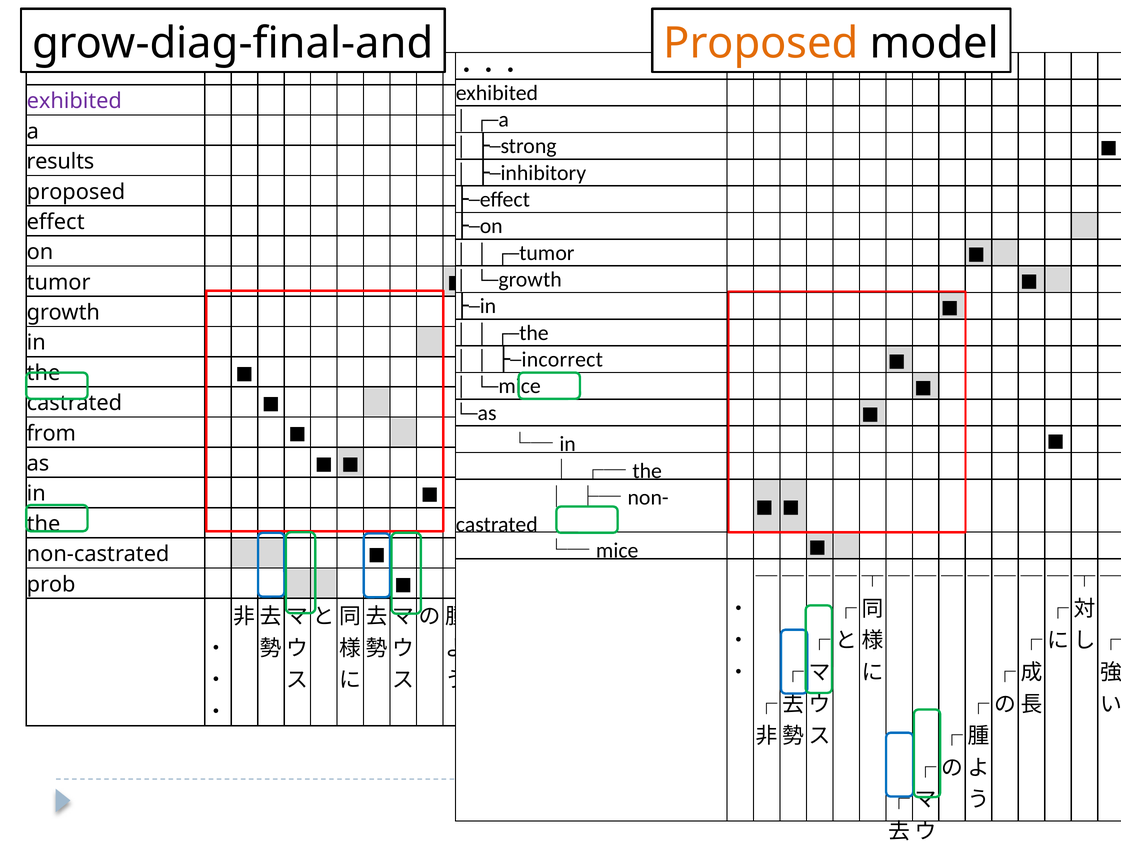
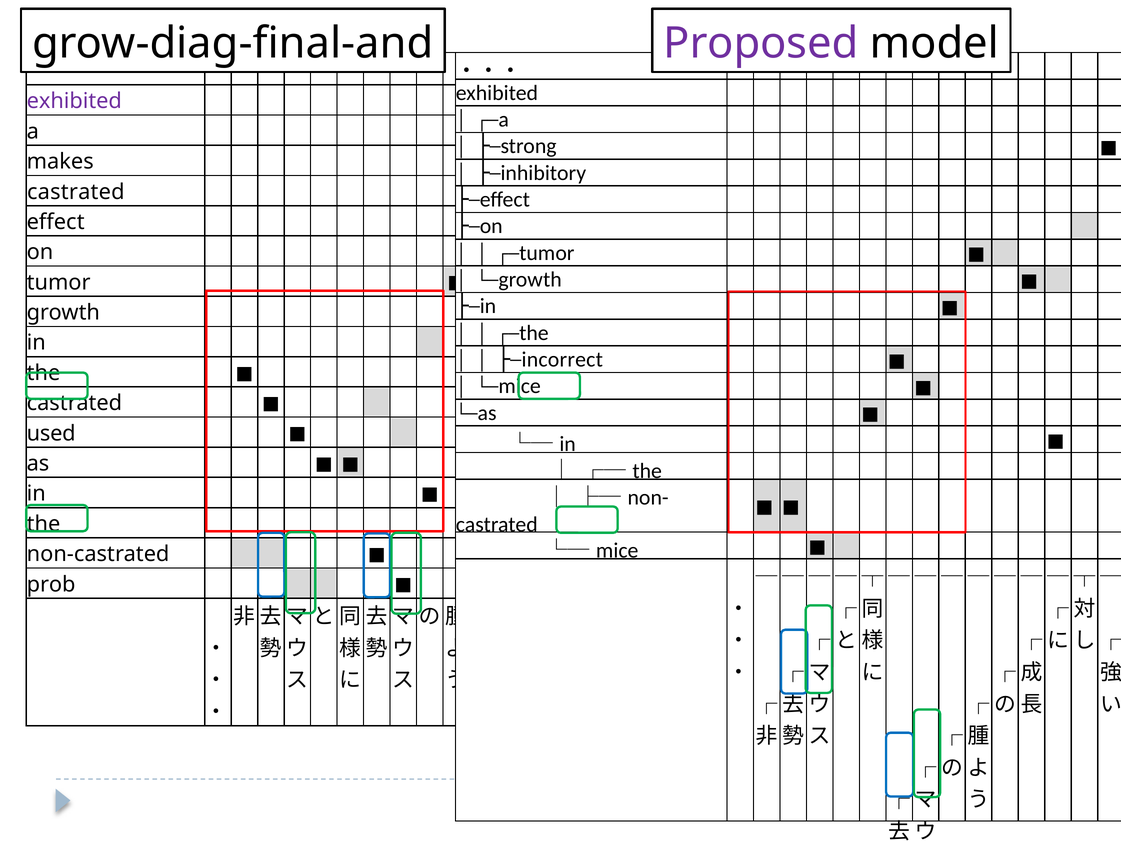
Proposed at (761, 43) colour: orange -> purple
results: results -> makes
proposed at (76, 192): proposed -> castrated
from: from -> used
